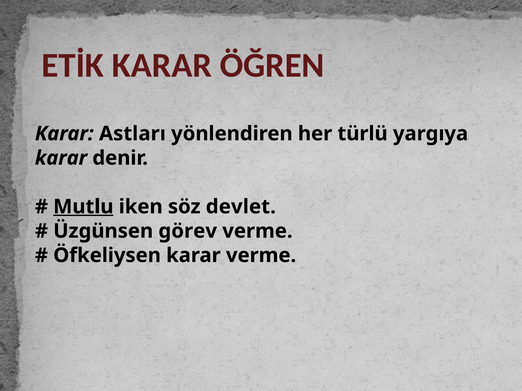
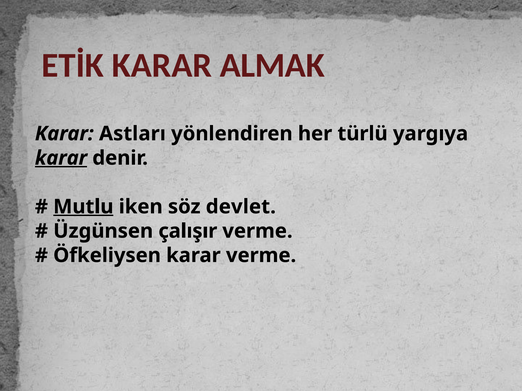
ÖĞREN: ÖĞREN -> ALMAK
karar at (61, 158) underline: none -> present
görev: görev -> çalışır
